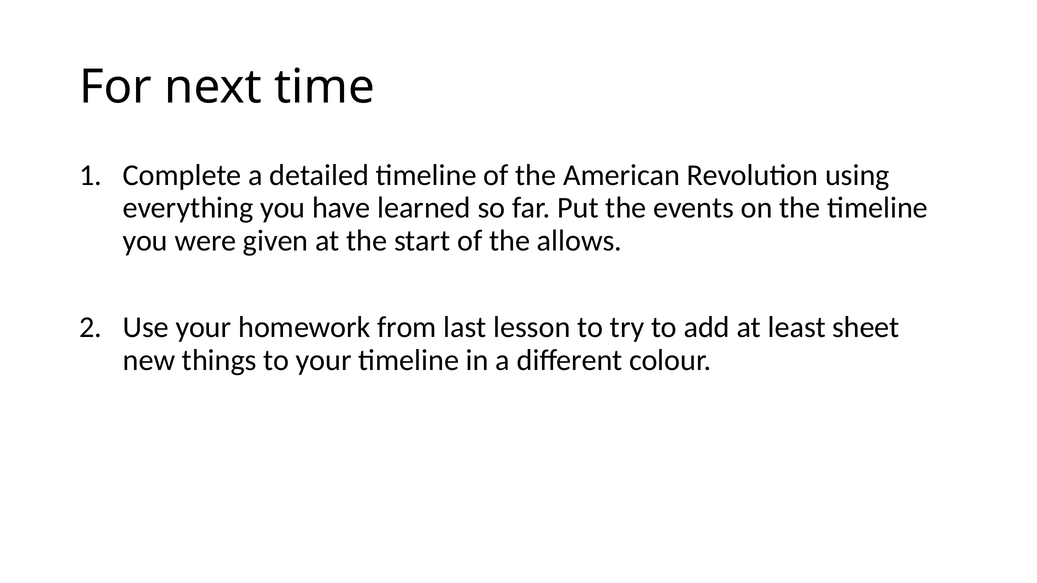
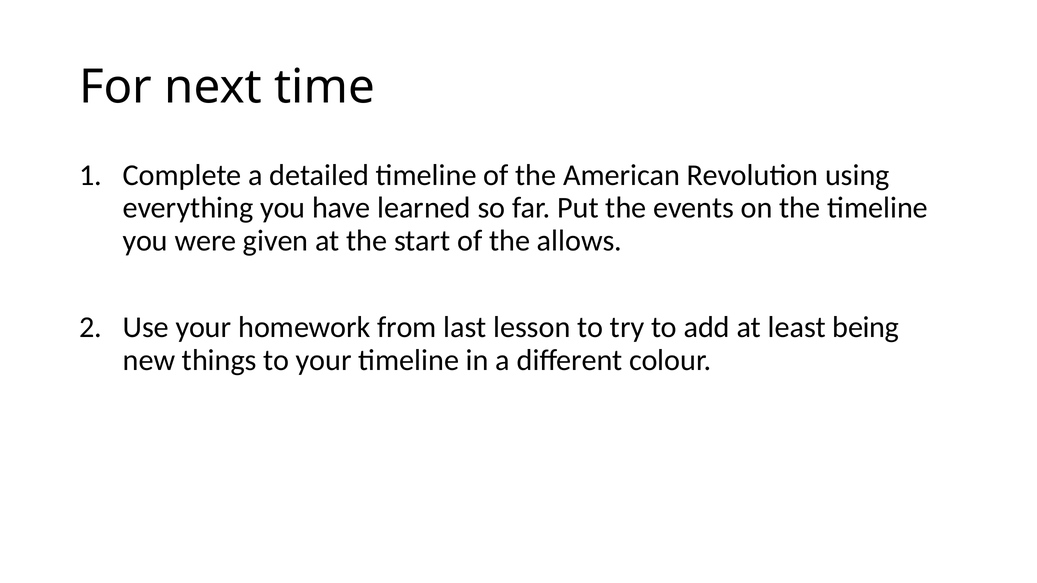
sheet: sheet -> being
